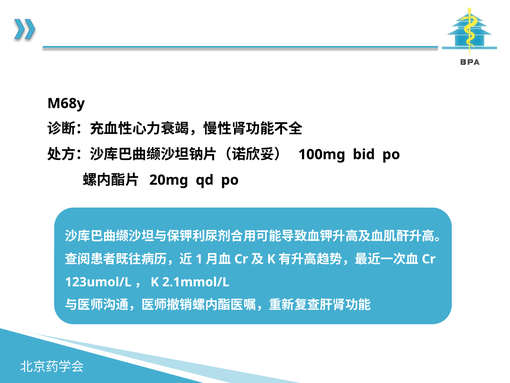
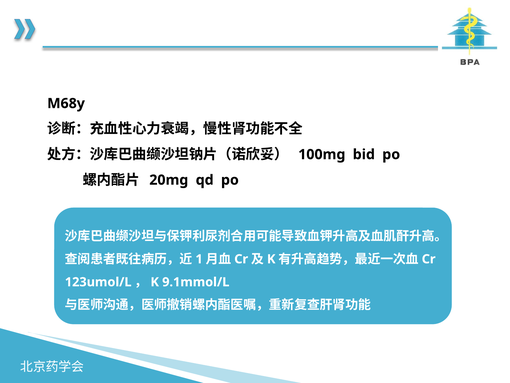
2.1mmol/L: 2.1mmol/L -> 9.1mmol/L
